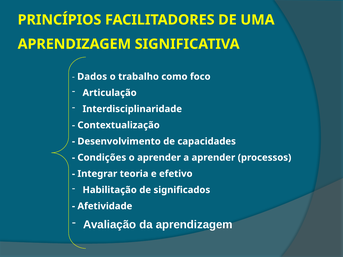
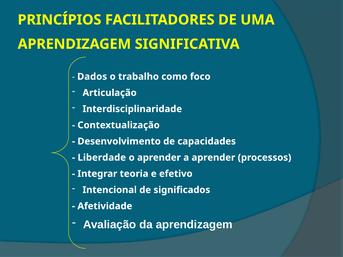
Condições: Condições -> Liberdade
Habilitação: Habilitação -> Intencional
